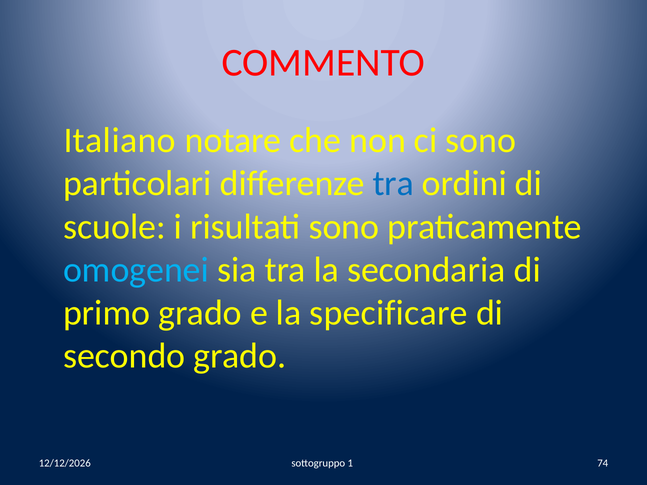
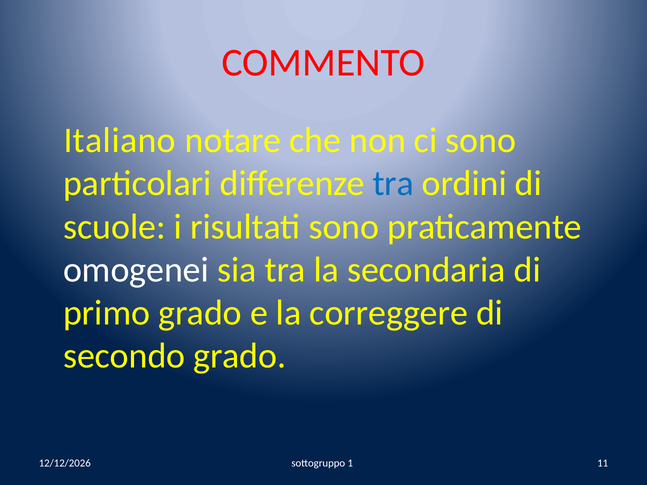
omogenei colour: light blue -> white
specificare: specificare -> correggere
74: 74 -> 11
